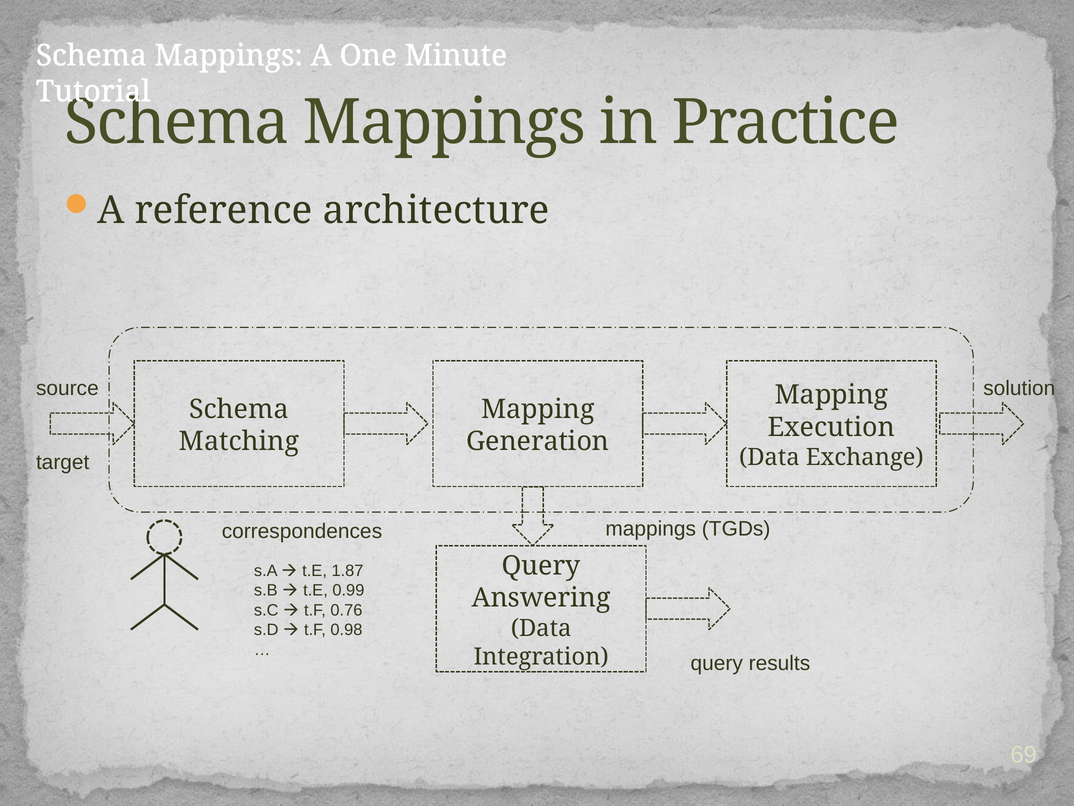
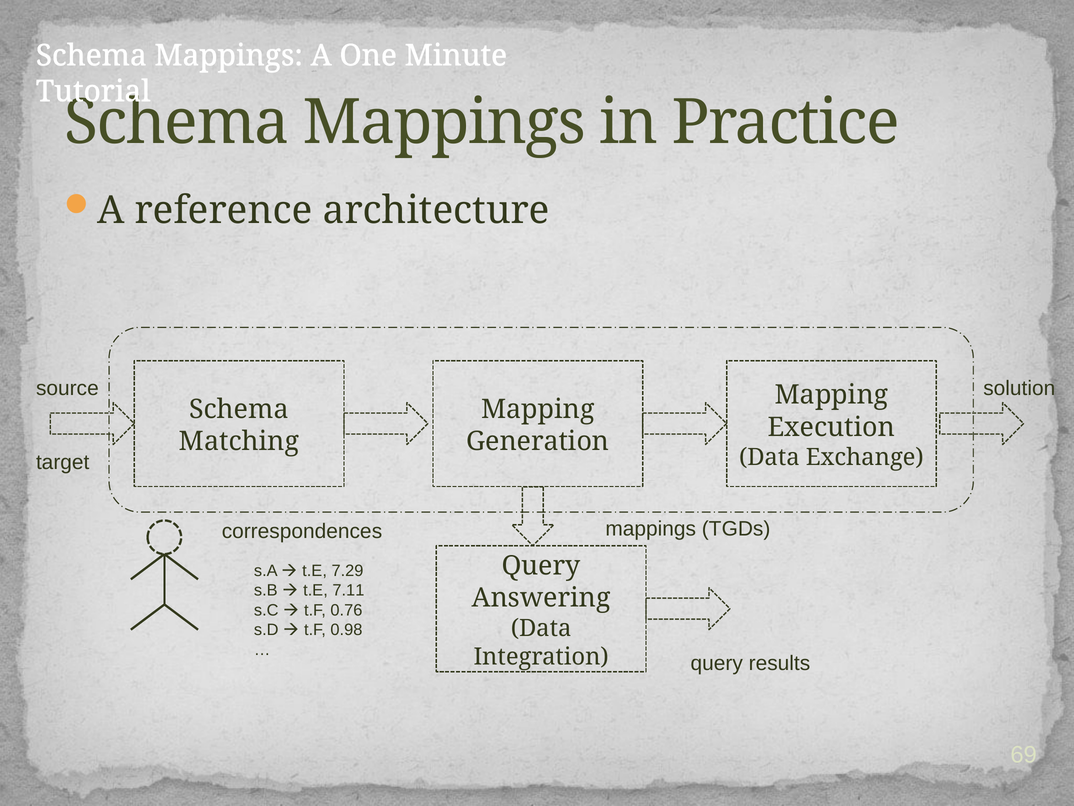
1.87: 1.87 -> 7.29
0.99: 0.99 -> 7.11
